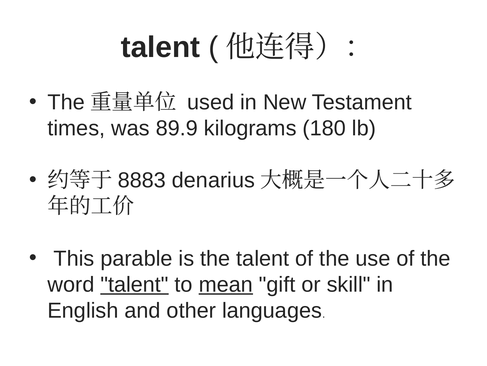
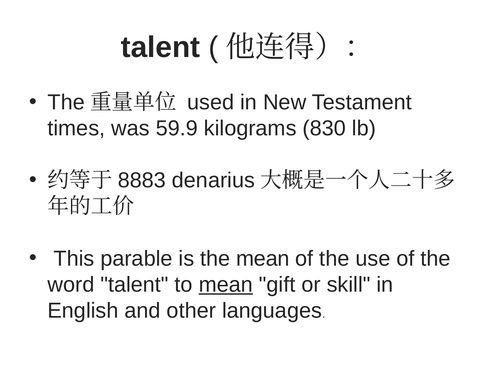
89.9: 89.9 -> 59.9
180: 180 -> 830
the talent: talent -> mean
talent at (135, 284) underline: present -> none
